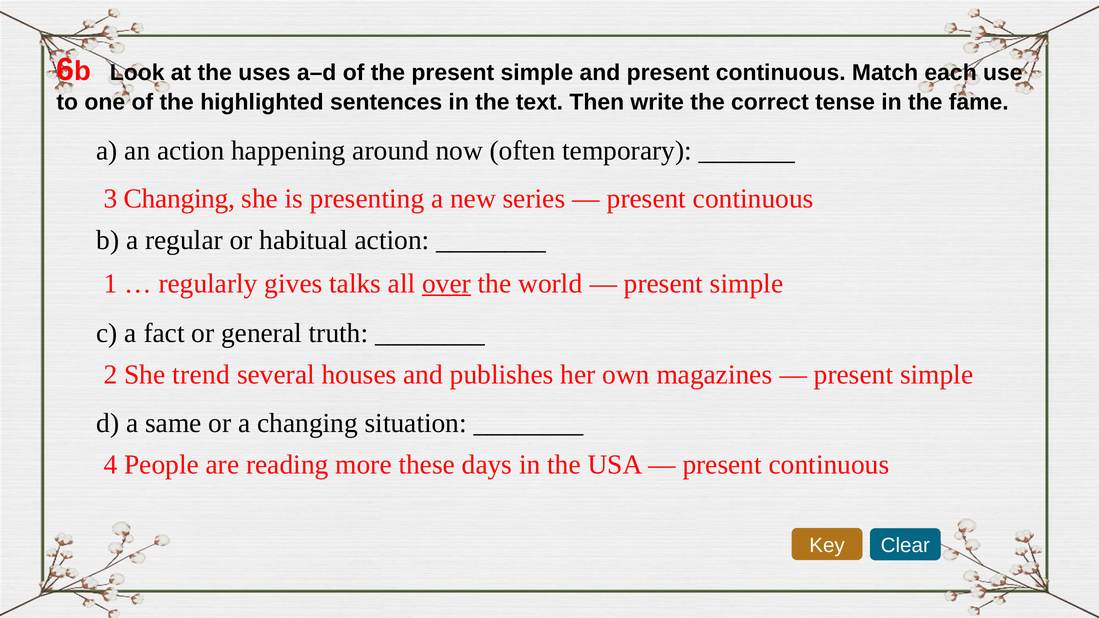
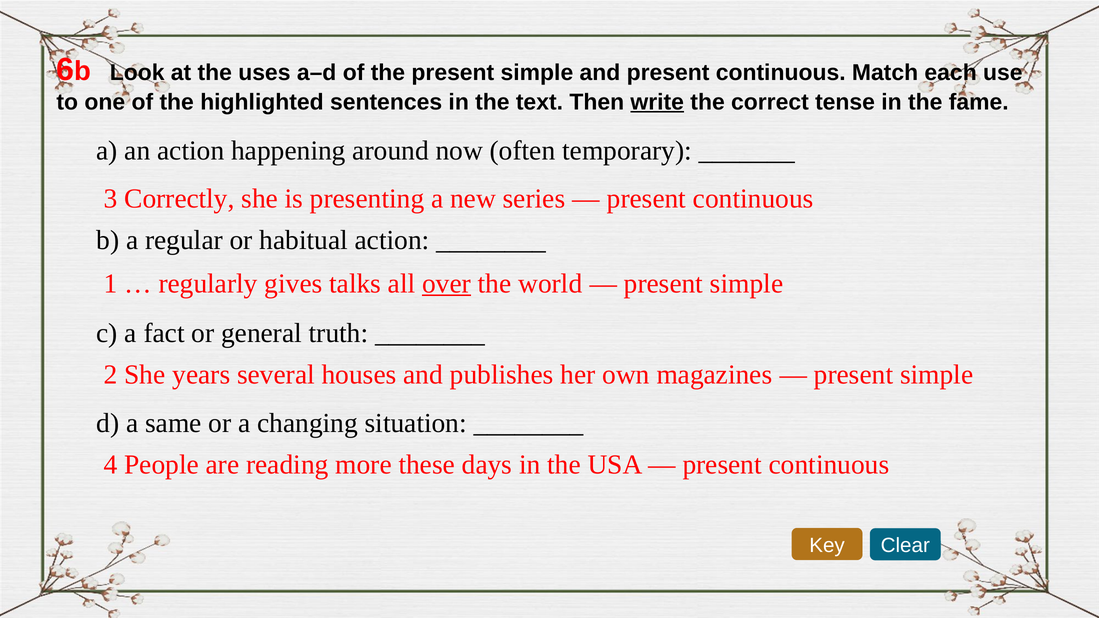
write underline: none -> present
3 Changing: Changing -> Correctly
trend: trend -> years
